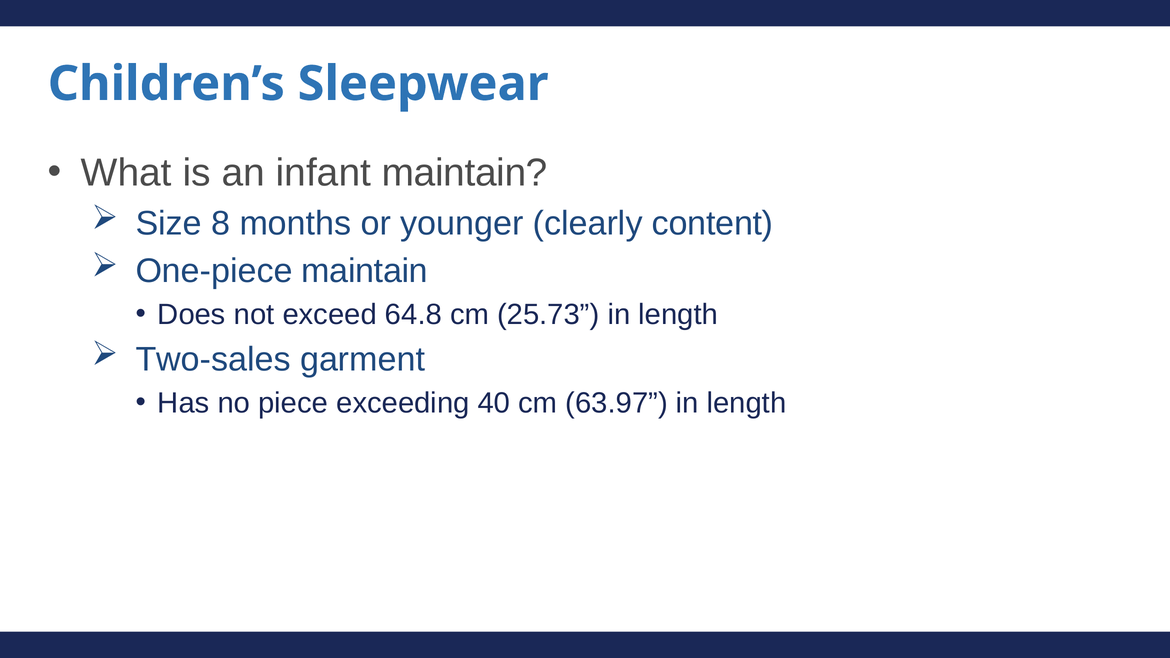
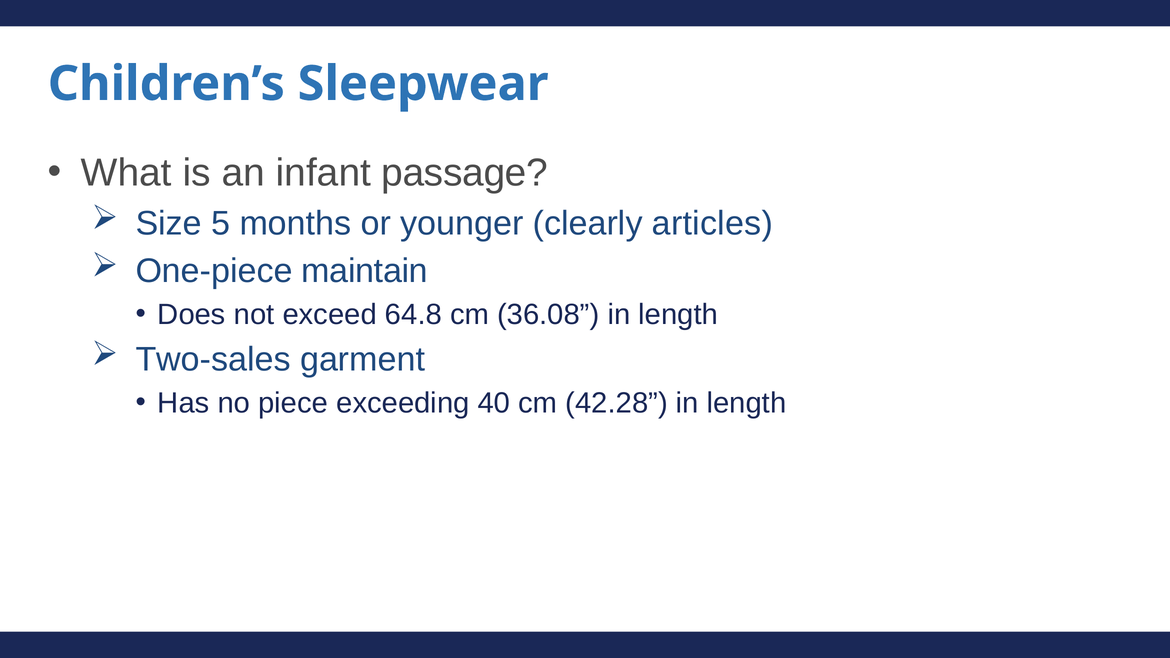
infant maintain: maintain -> passage
8: 8 -> 5
content: content -> articles
25.73: 25.73 -> 36.08
63.97: 63.97 -> 42.28
